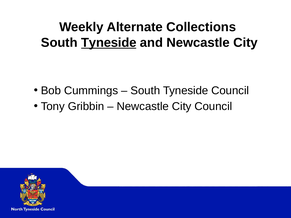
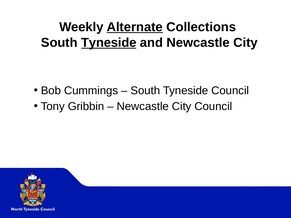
Alternate underline: none -> present
